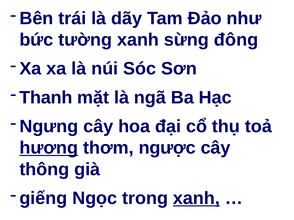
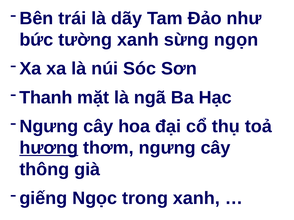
đông: đông -> ngọn
thơm ngược: ngược -> ngưng
xanh at (196, 199) underline: present -> none
